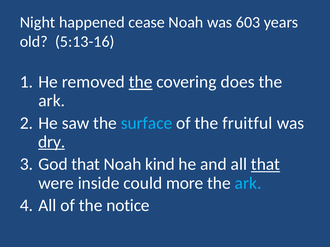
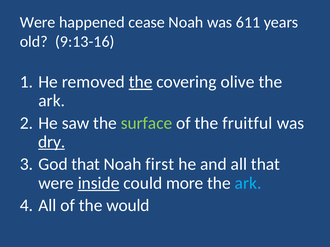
Night at (38, 22): Night -> Were
603: 603 -> 611
5:13-16: 5:13-16 -> 9:13-16
does: does -> olive
surface colour: light blue -> light green
kind: kind -> first
that at (265, 165) underline: present -> none
inside underline: none -> present
notice: notice -> would
